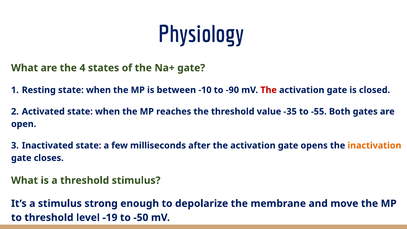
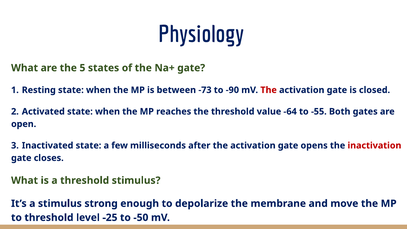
4: 4 -> 5
-10: -10 -> -73
-35: -35 -> -64
inactivation colour: orange -> red
-19: -19 -> -25
